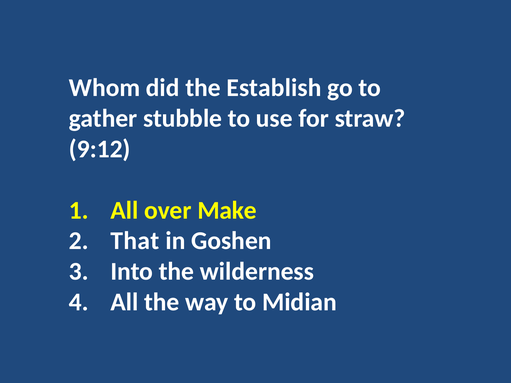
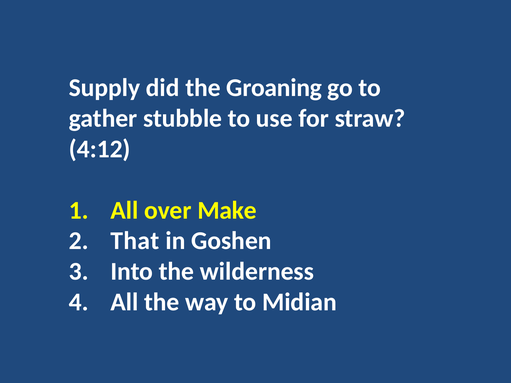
Whom: Whom -> Supply
Establish: Establish -> Groaning
9:12: 9:12 -> 4:12
